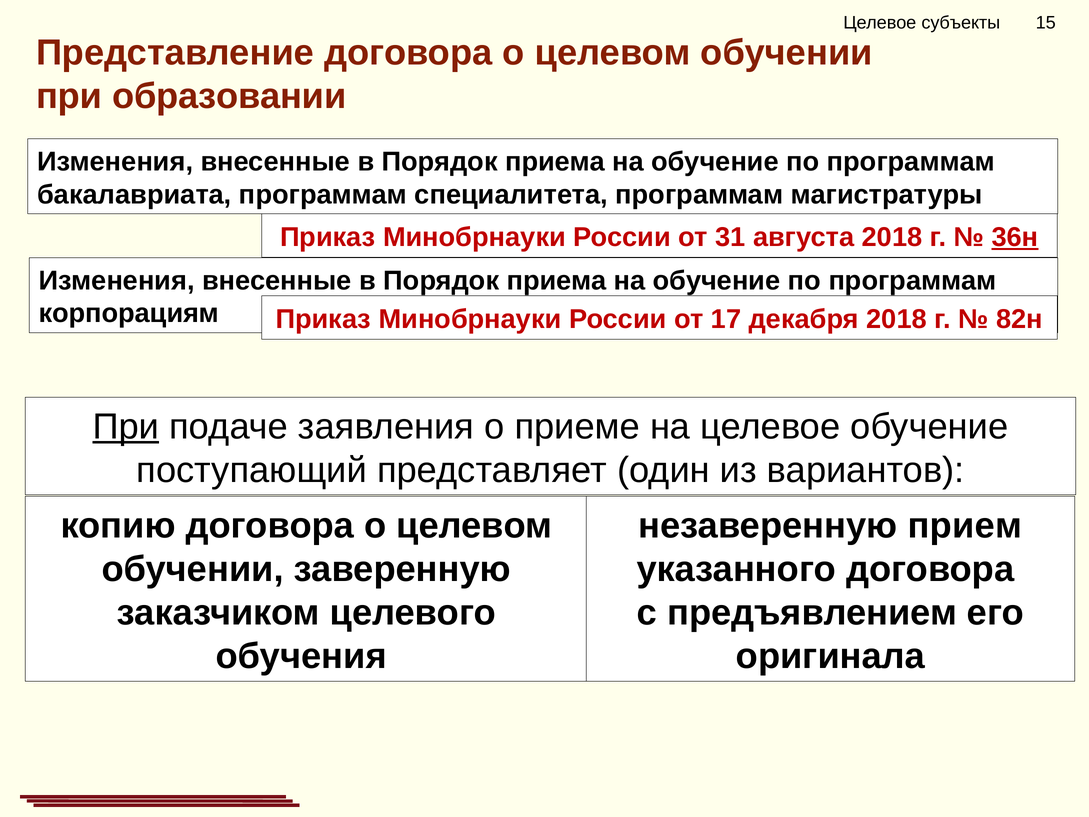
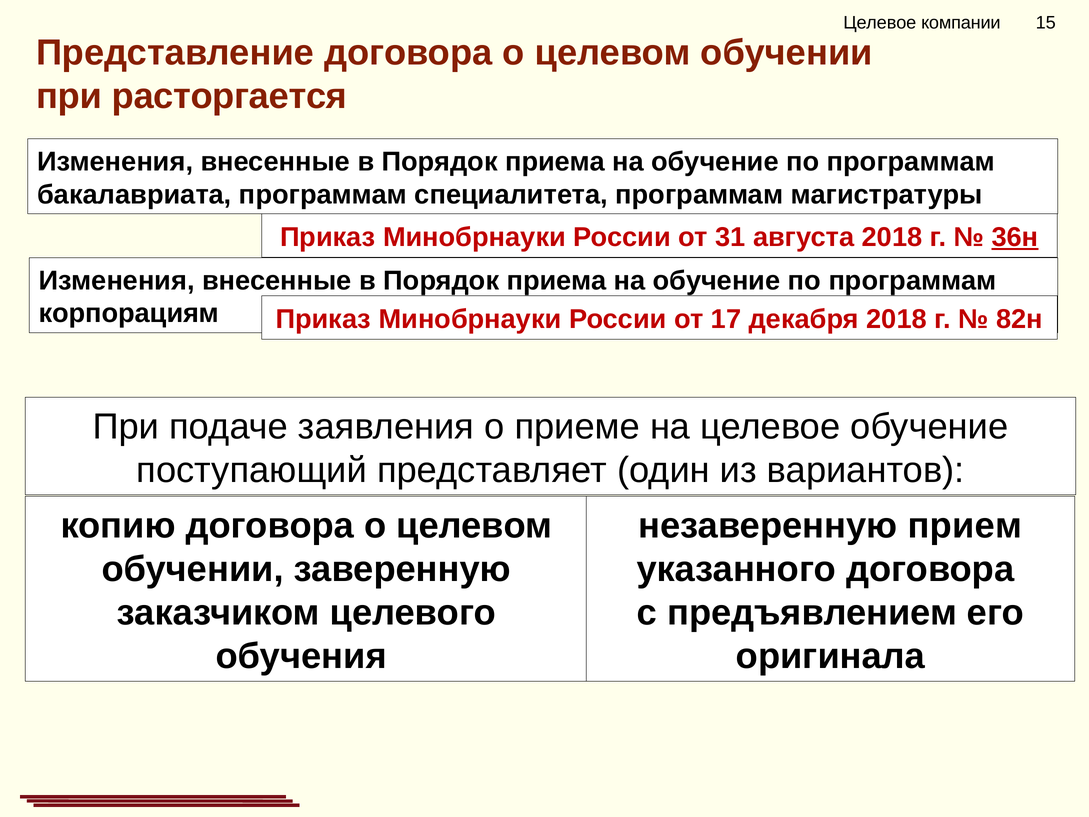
субъекты: субъекты -> компании
образовании: образовании -> расторгается
При at (126, 427) underline: present -> none
